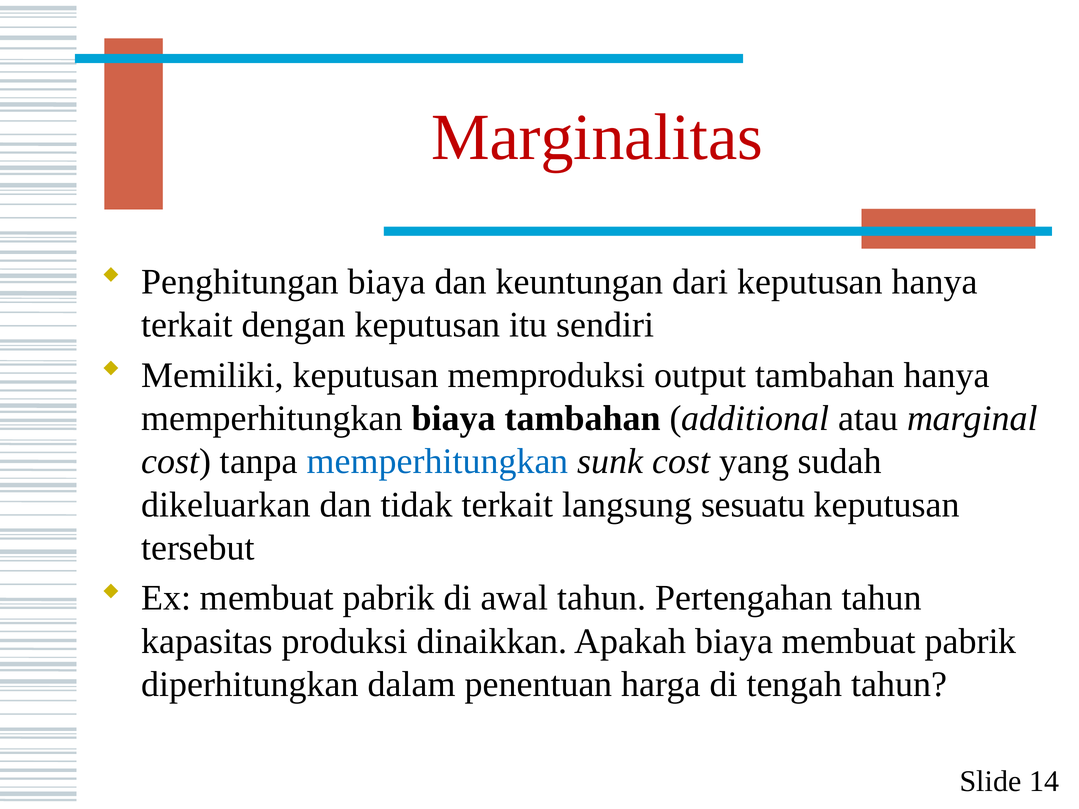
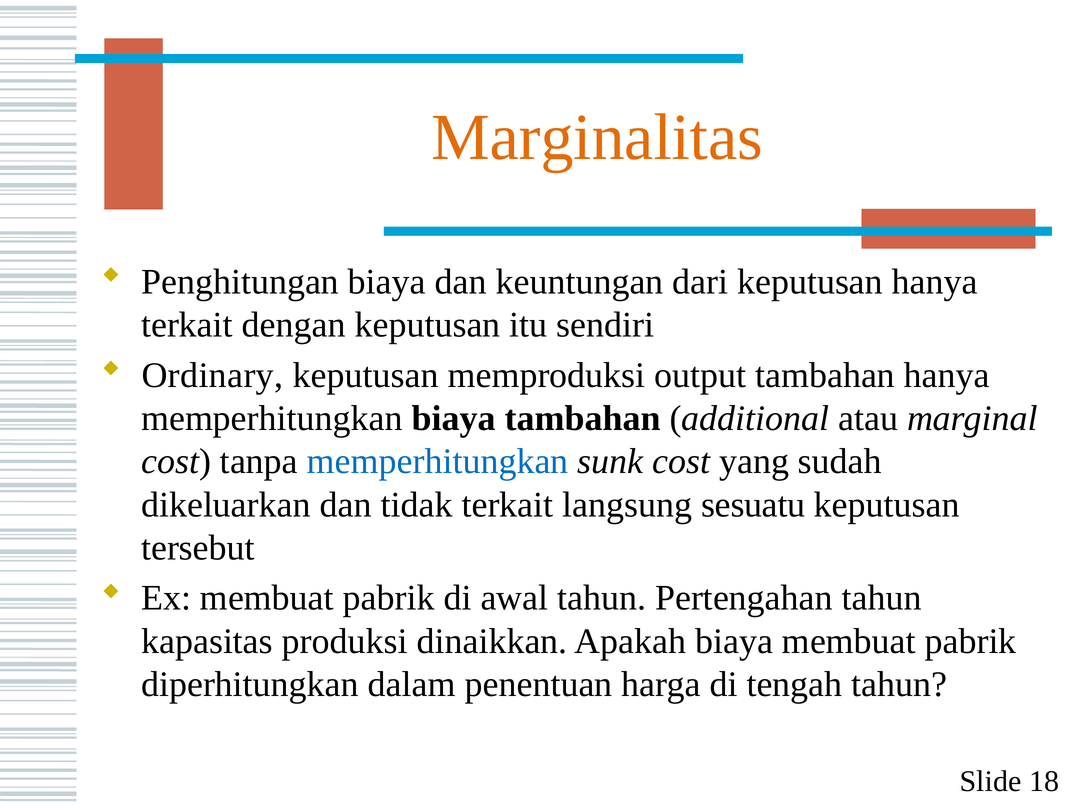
Marginalitas colour: red -> orange
Memiliki: Memiliki -> Ordinary
14: 14 -> 18
